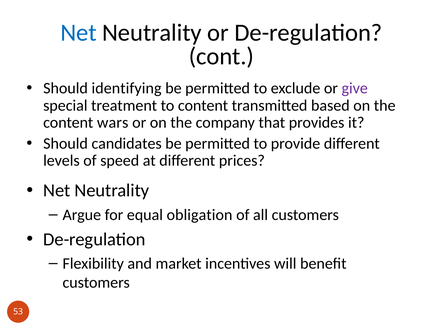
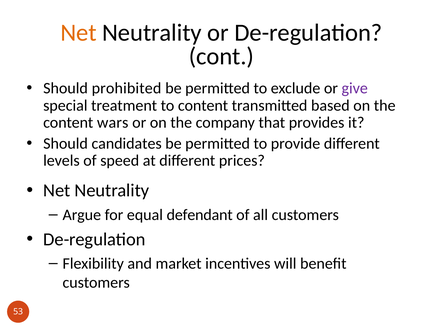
Net at (79, 33) colour: blue -> orange
identifying: identifying -> prohibited
obligation: obligation -> defendant
